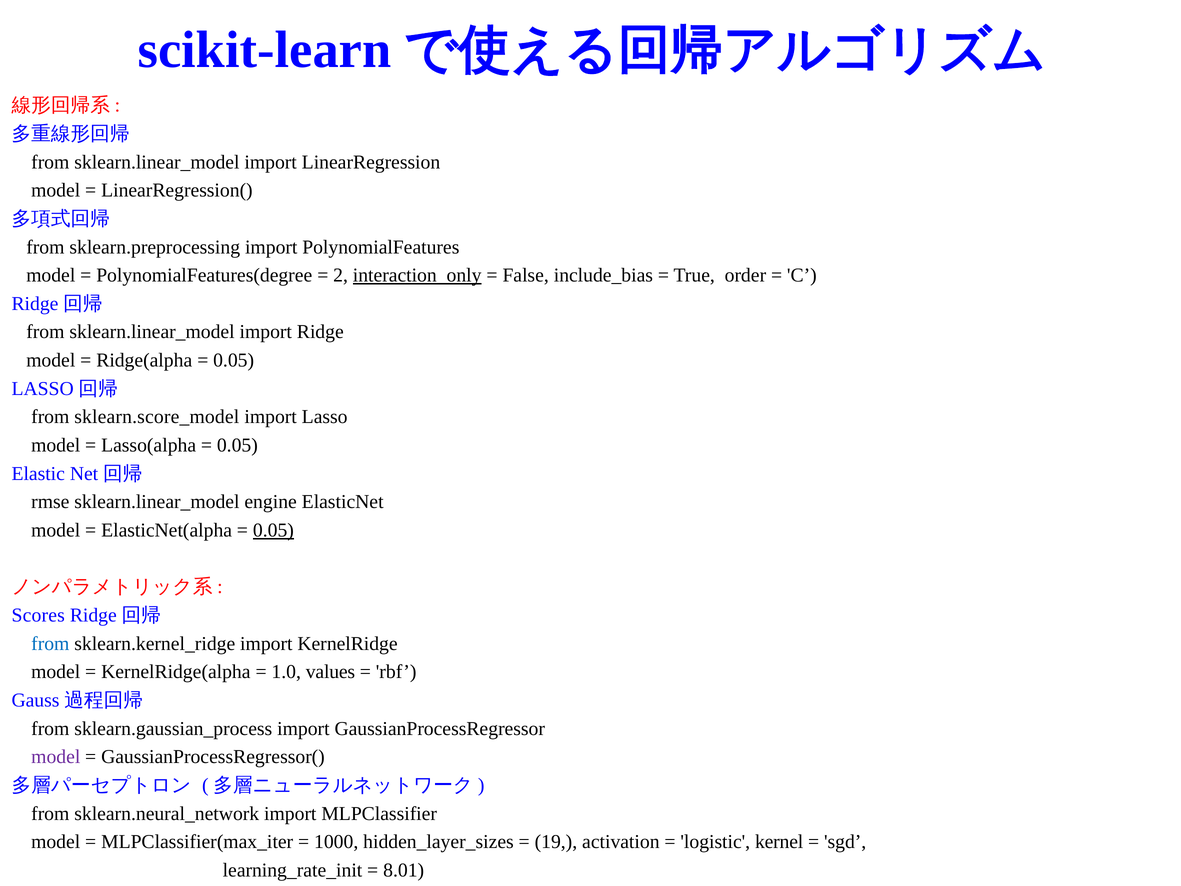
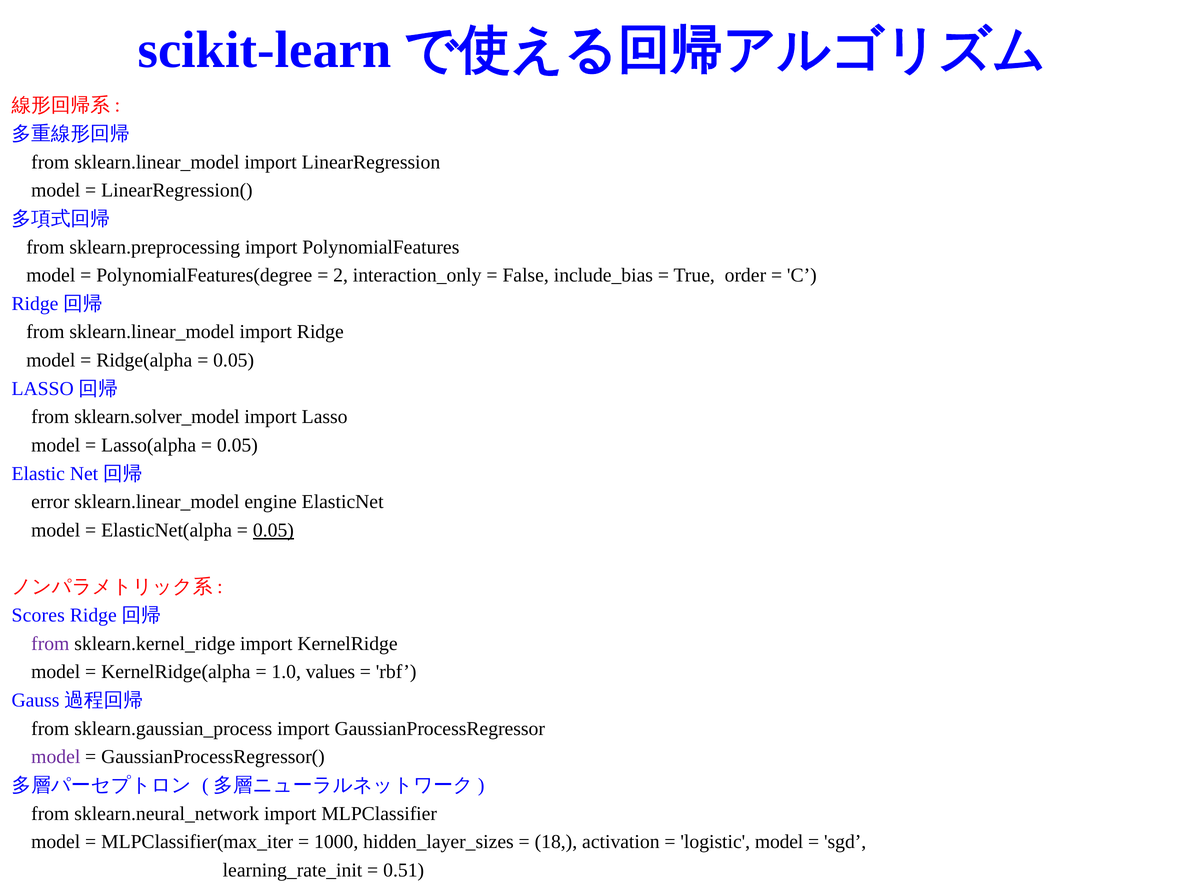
interaction_only underline: present -> none
sklearn.score_model: sklearn.score_model -> sklearn.solver_model
rmse: rmse -> error
from at (50, 643) colour: blue -> purple
19: 19 -> 18
logistic kernel: kernel -> model
8.01: 8.01 -> 0.51
